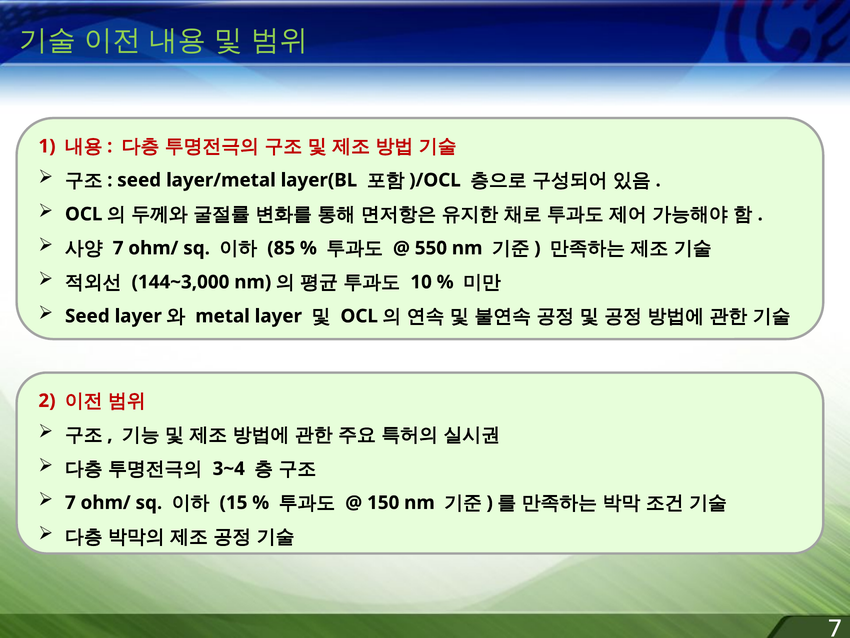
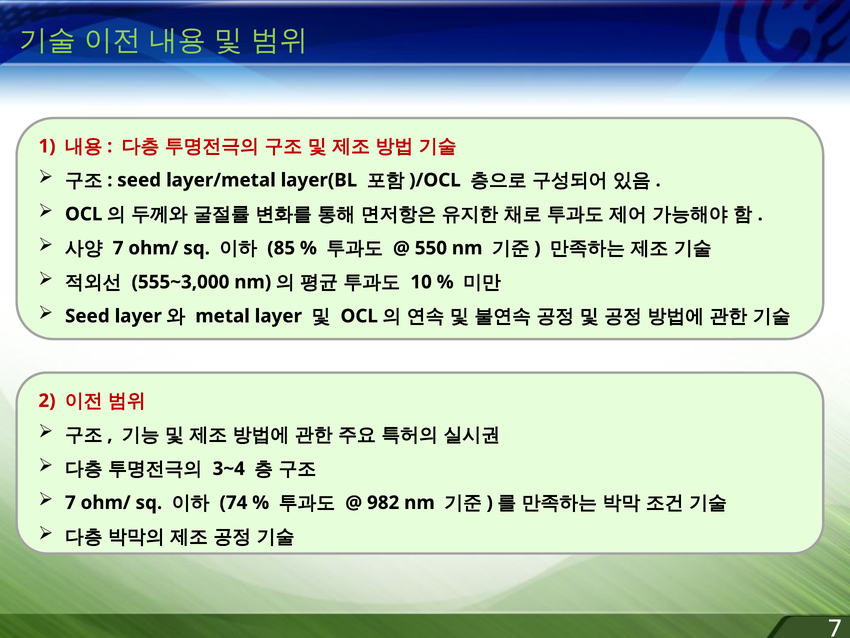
144~3,000: 144~3,000 -> 555~3,000
15: 15 -> 74
150: 150 -> 982
